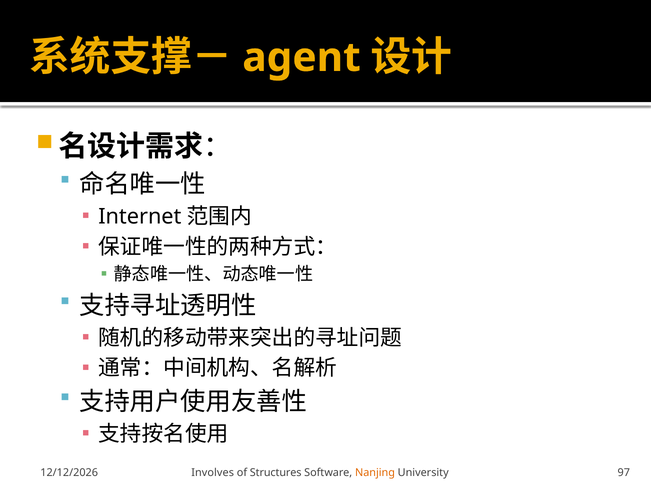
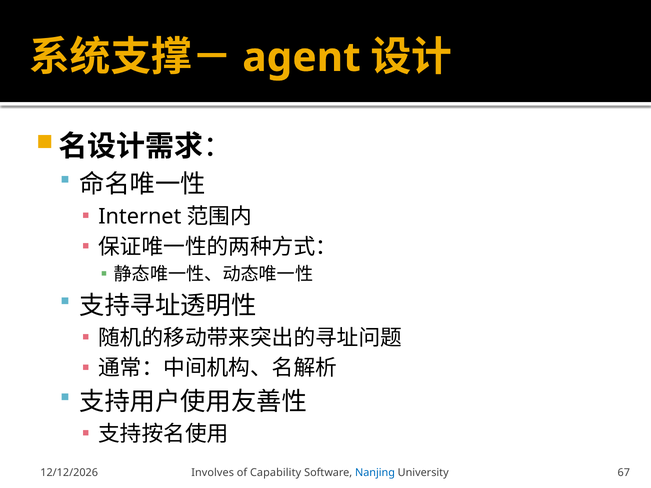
Structures: Structures -> Capability
Nanjing colour: orange -> blue
97: 97 -> 67
